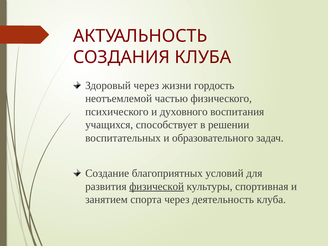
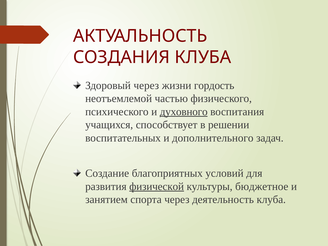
духовного underline: none -> present
образовательного: образовательного -> дополнительного
спортивная: спортивная -> бюджетное
